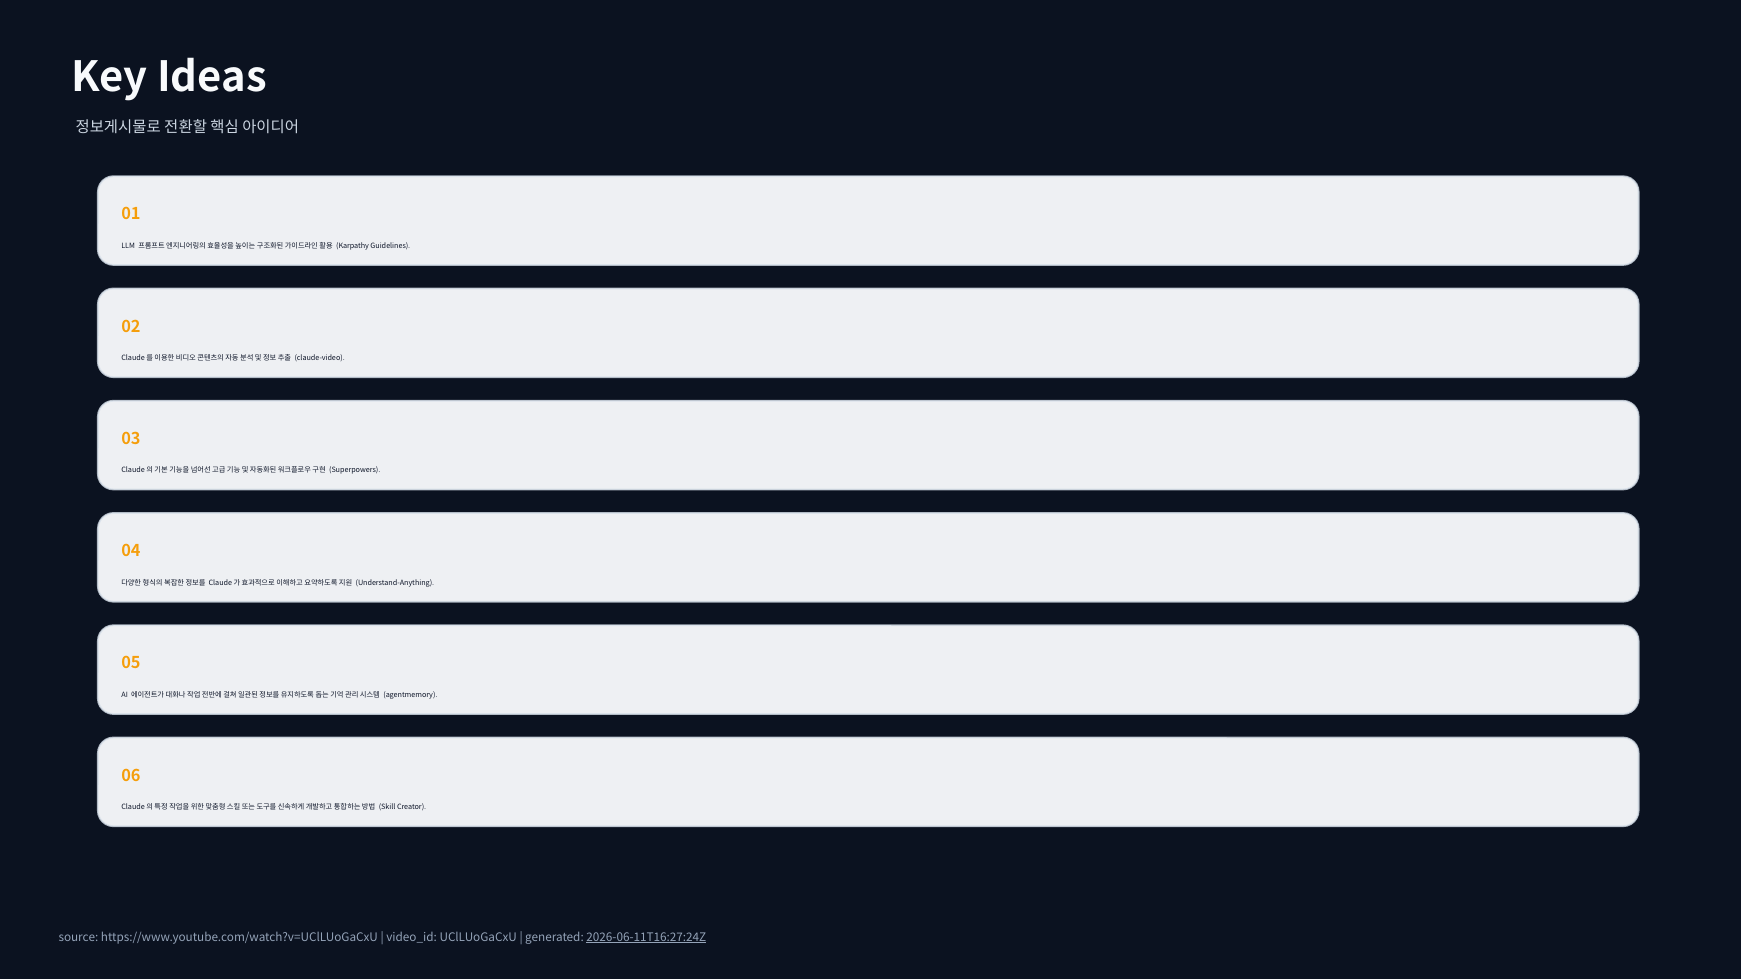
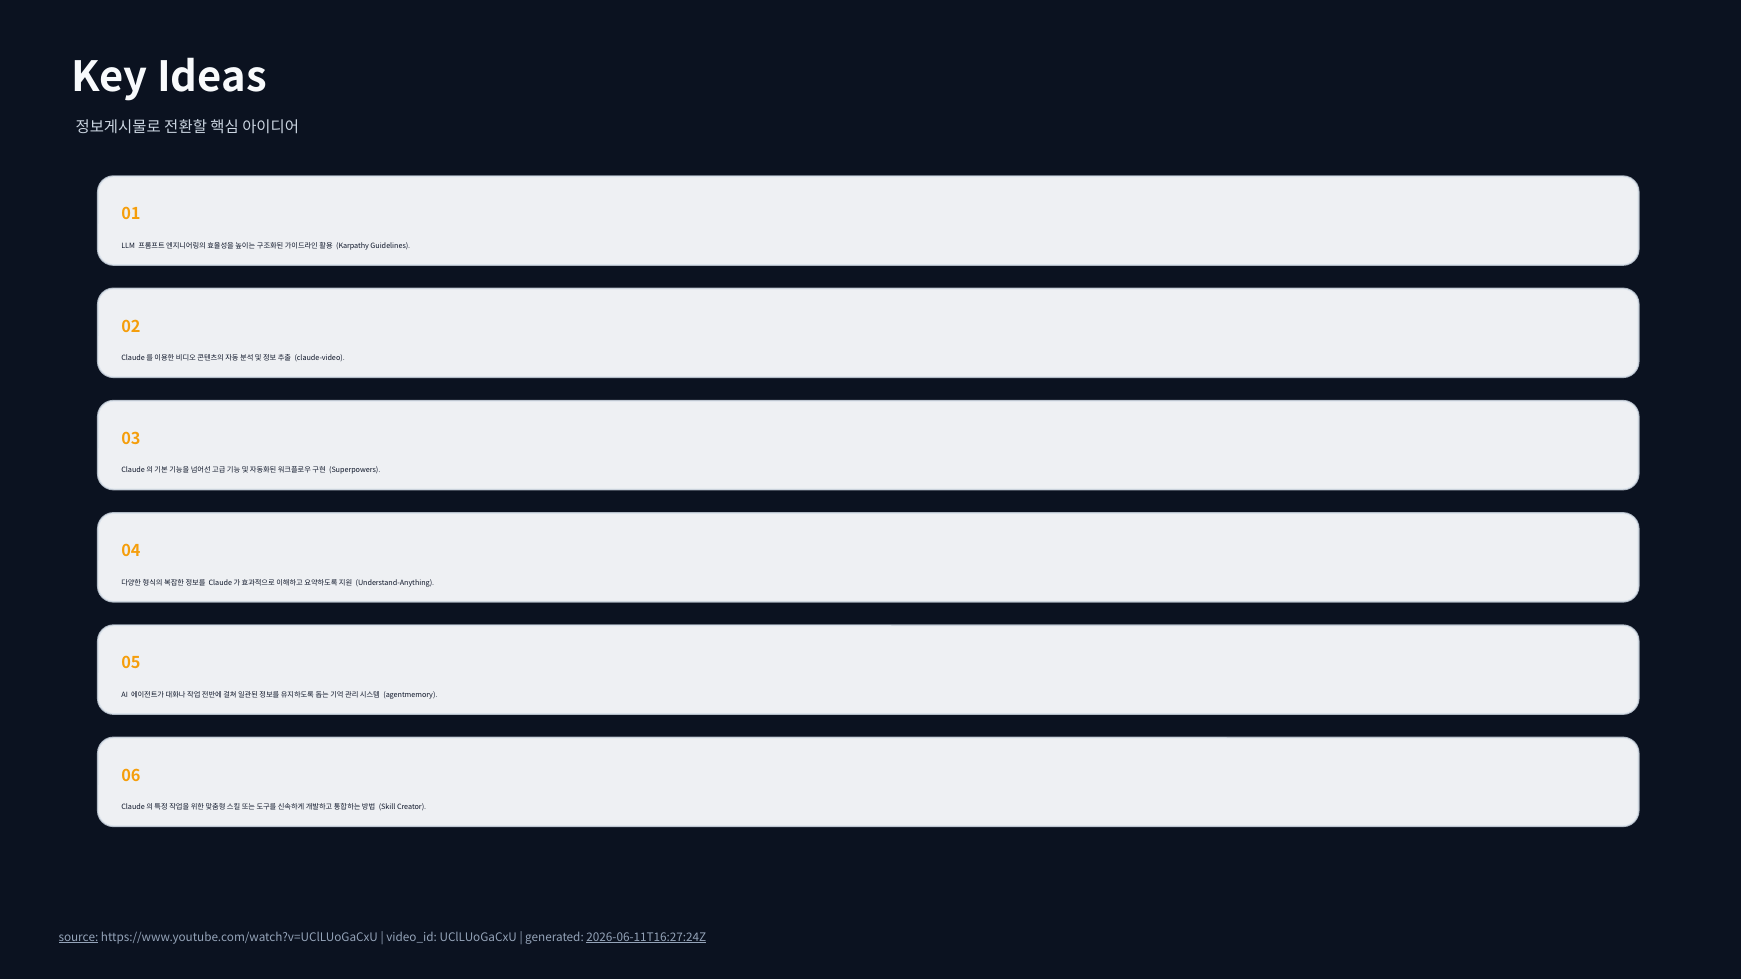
source underline: none -> present
